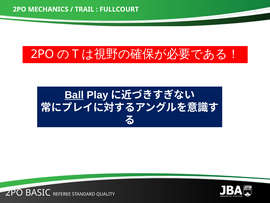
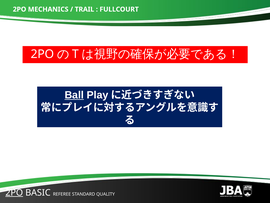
2PO at (14, 192) underline: none -> present
